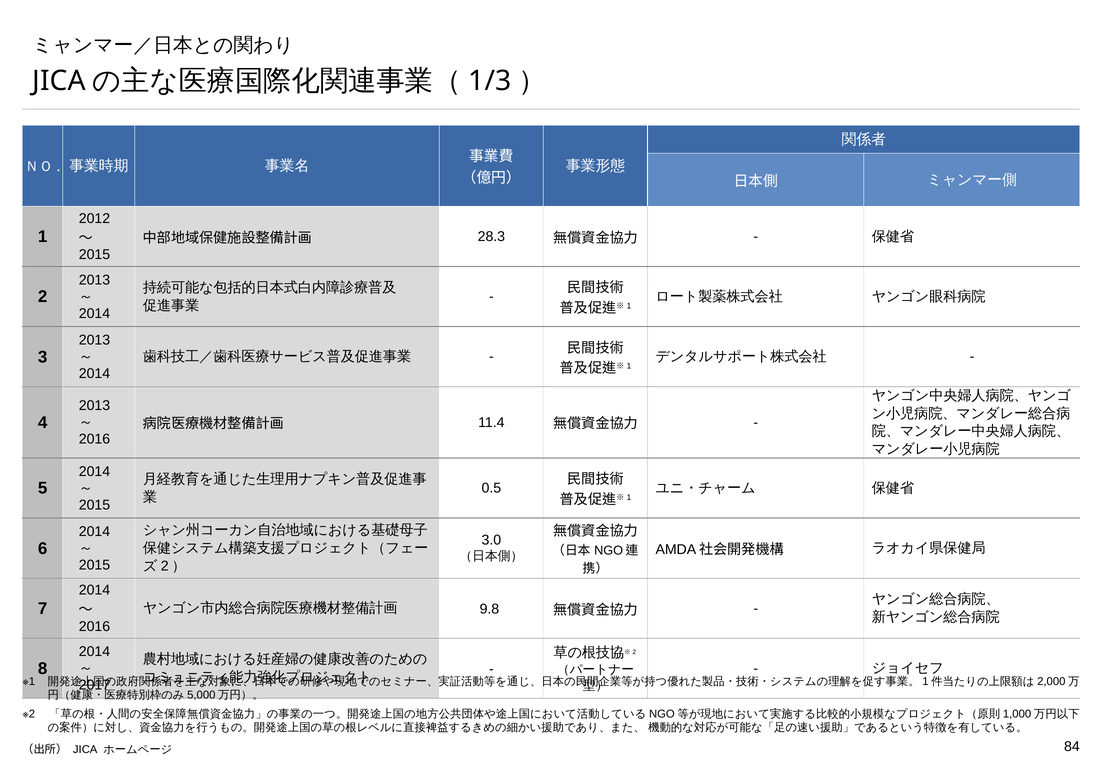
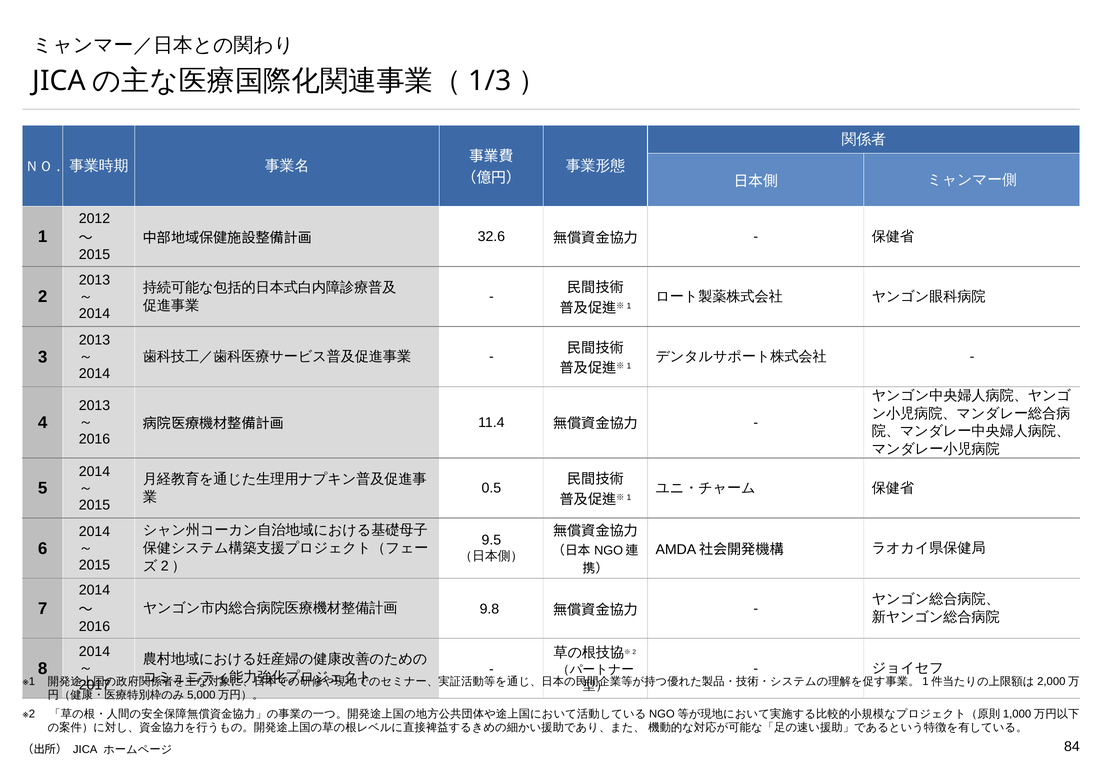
28.3: 28.3 -> 32.6
3.0: 3.0 -> 9.5
